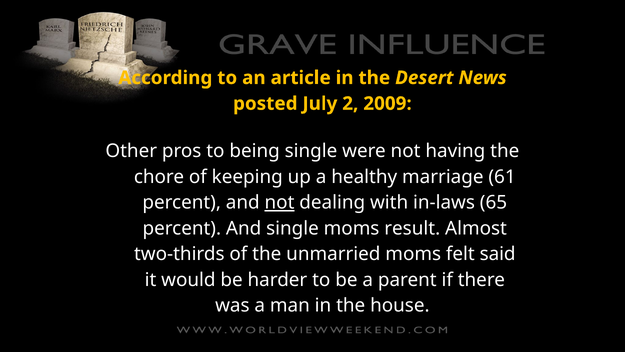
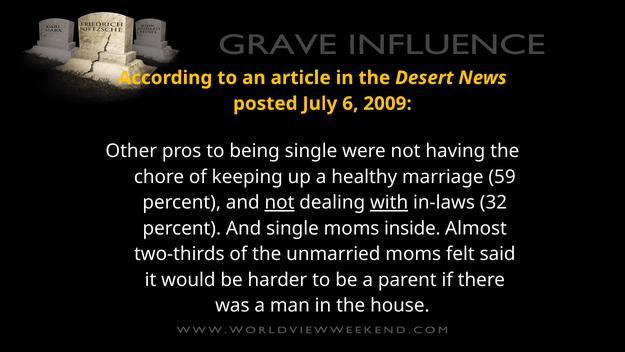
2: 2 -> 6
61: 61 -> 59
with underline: none -> present
65: 65 -> 32
result: result -> inside
